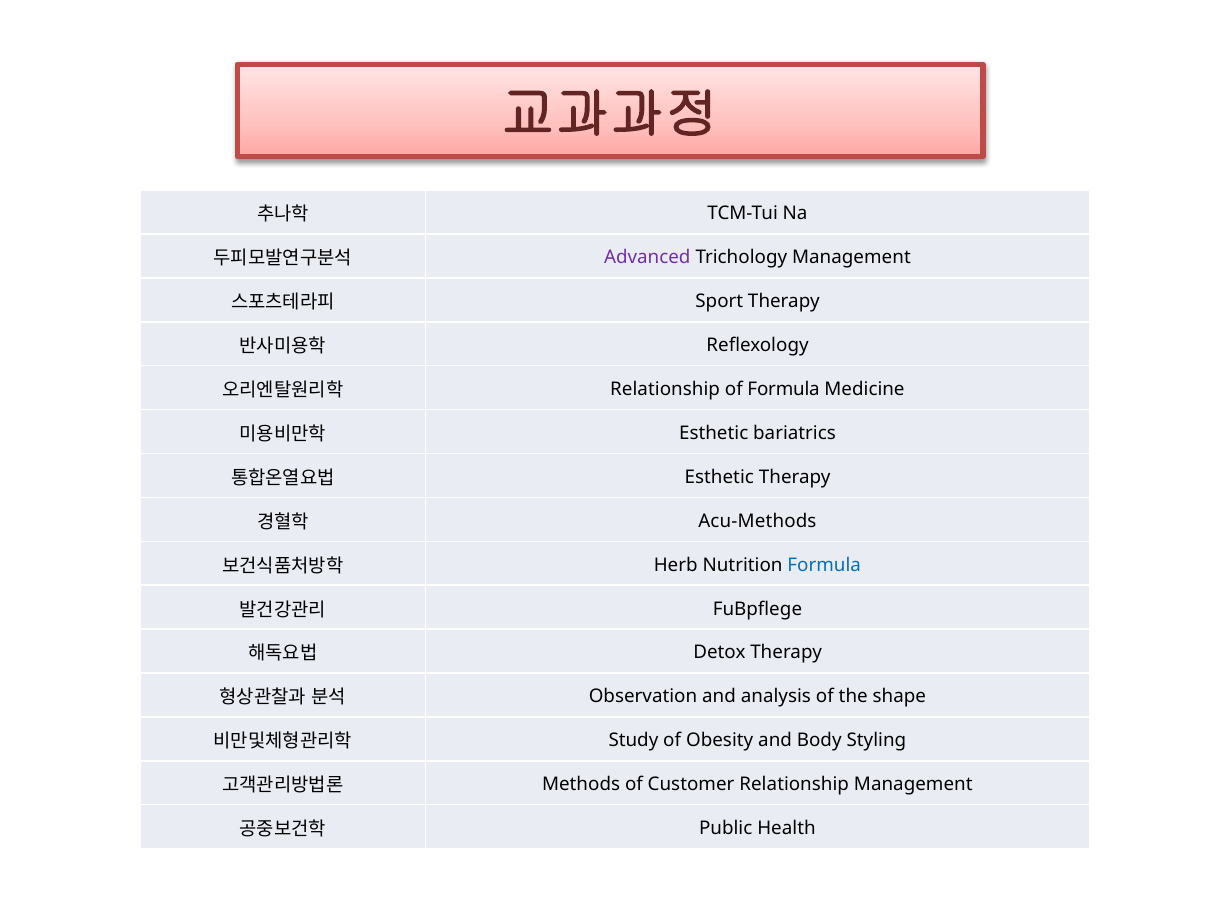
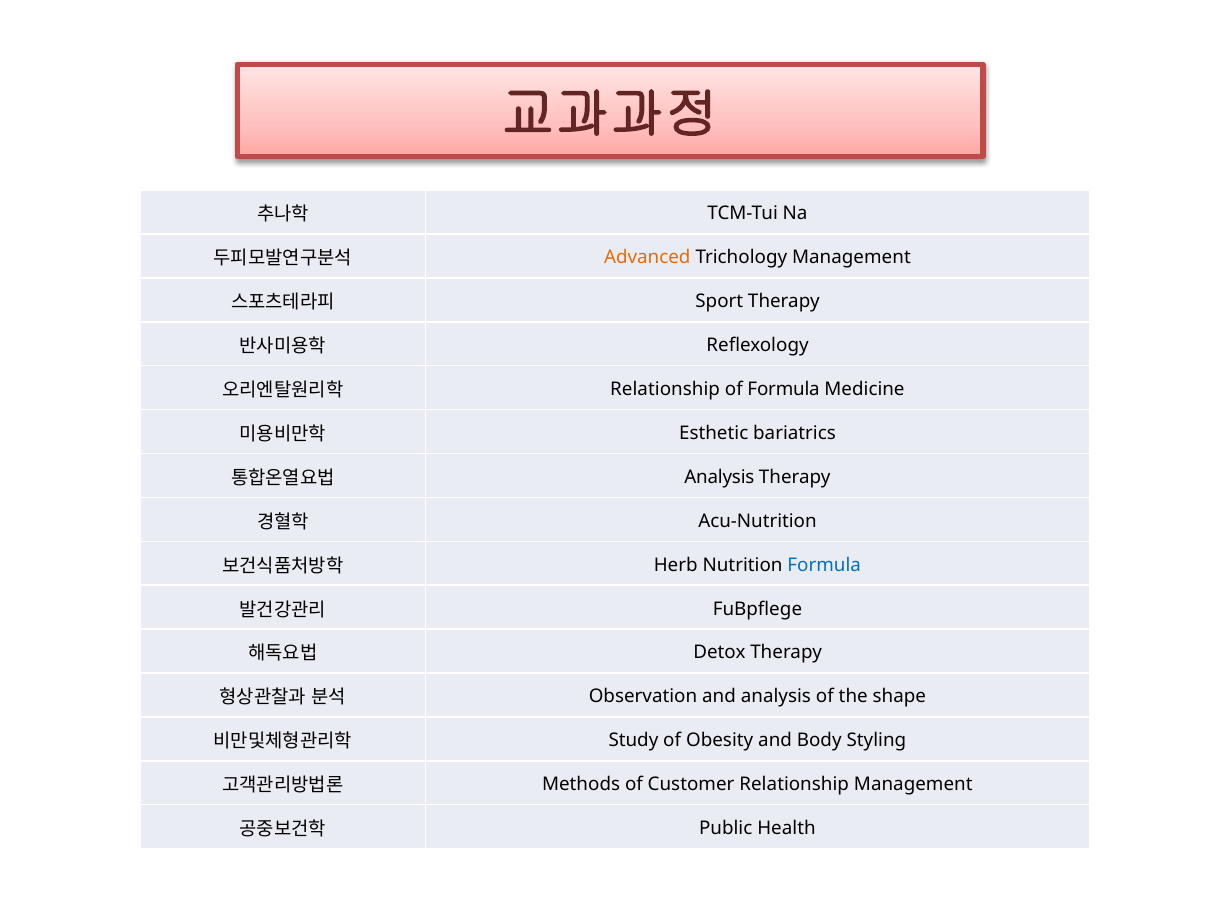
Advanced colour: purple -> orange
Esthetic at (719, 477): Esthetic -> Analysis
Acu-Methods: Acu-Methods -> Acu-Nutrition
